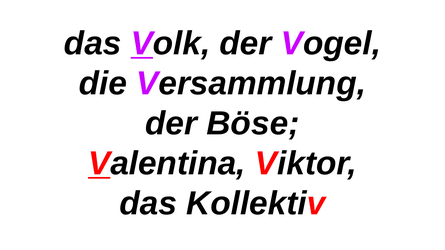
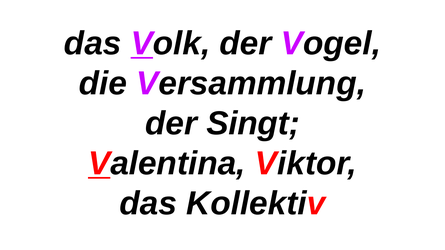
Böse: Böse -> Singt
